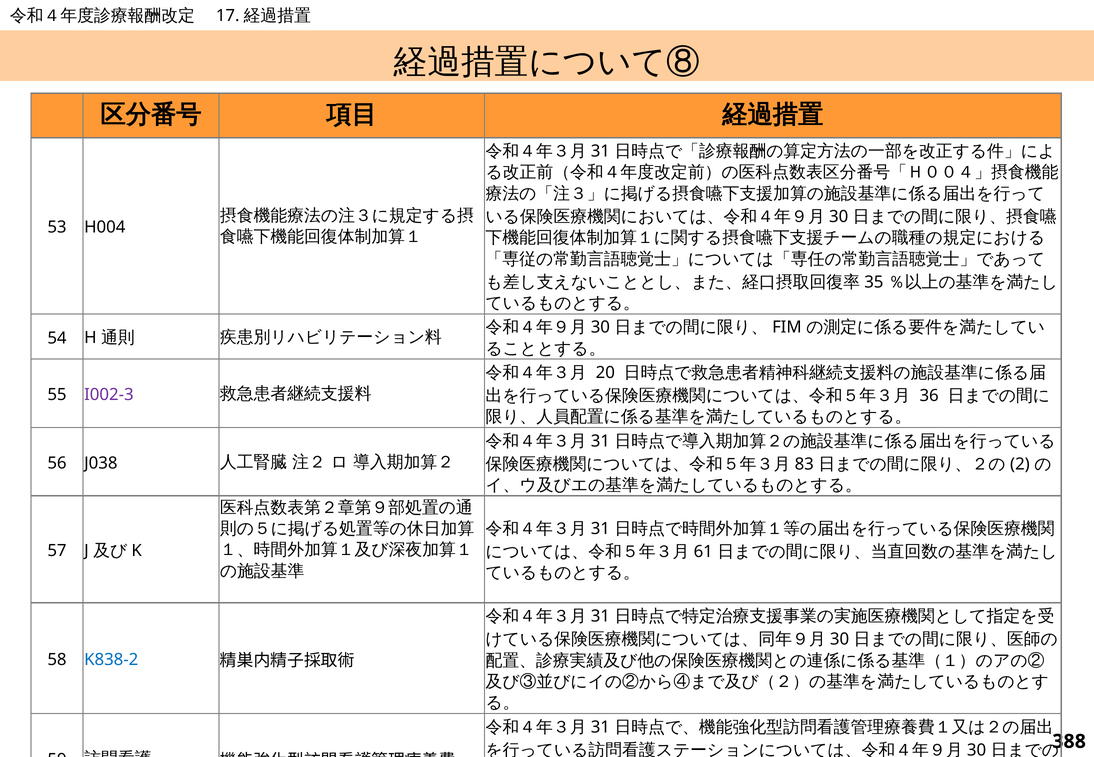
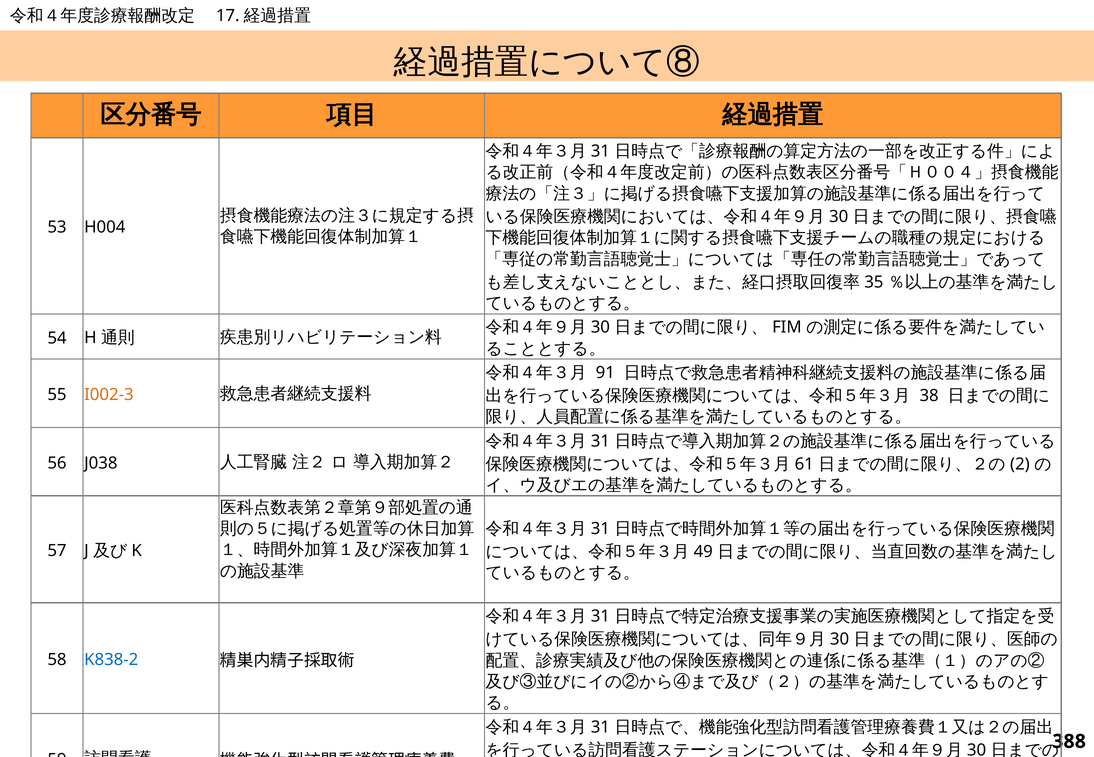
20: 20 -> 91
36: 36 -> 38
I002-3 colour: purple -> orange
83: 83 -> 61
61: 61 -> 49
